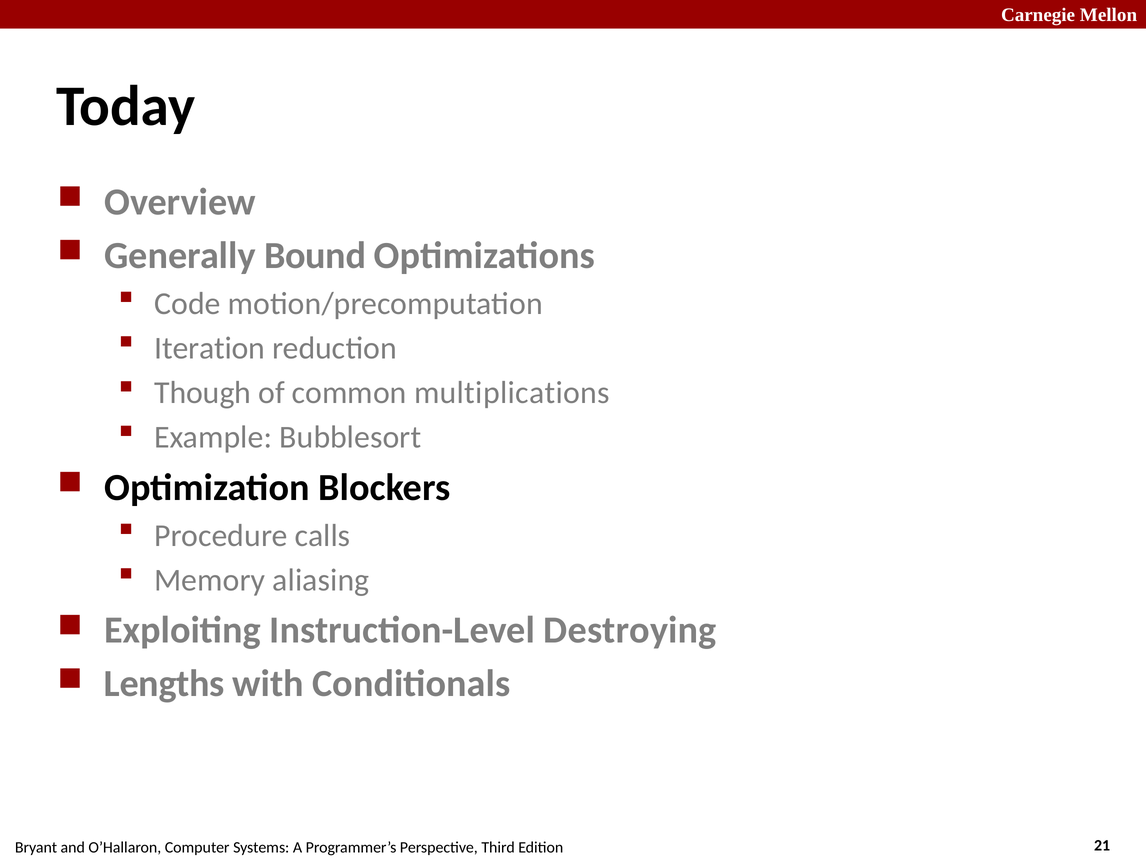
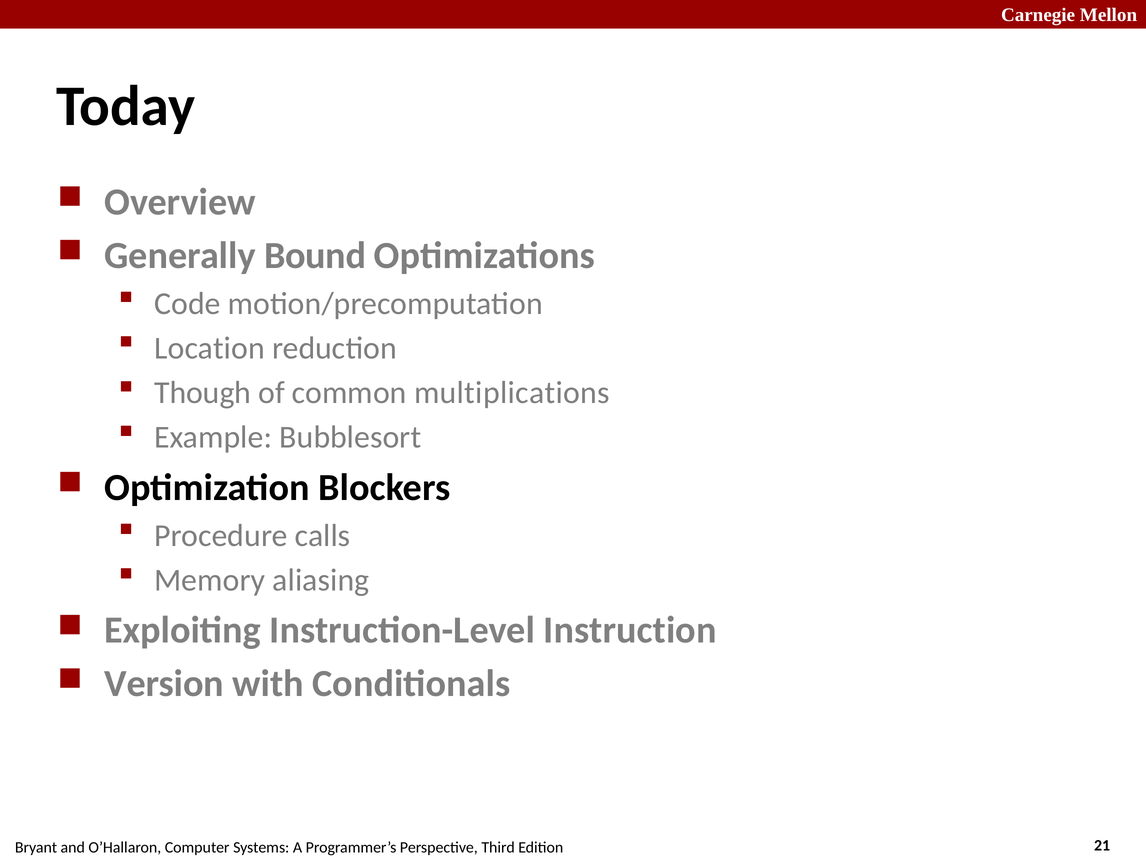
Iteration: Iteration -> Location
Destroying: Destroying -> Instruction
Lengths: Lengths -> Version
